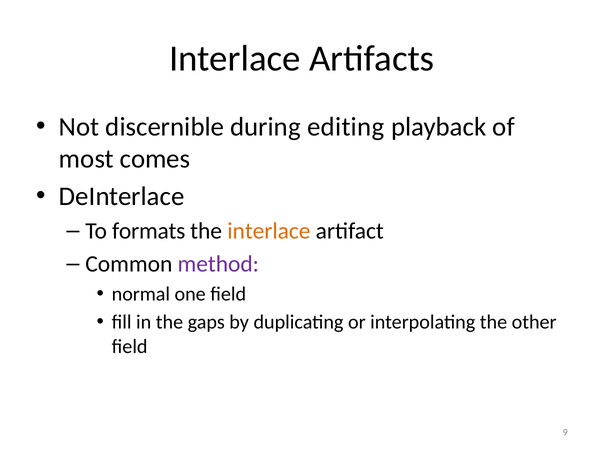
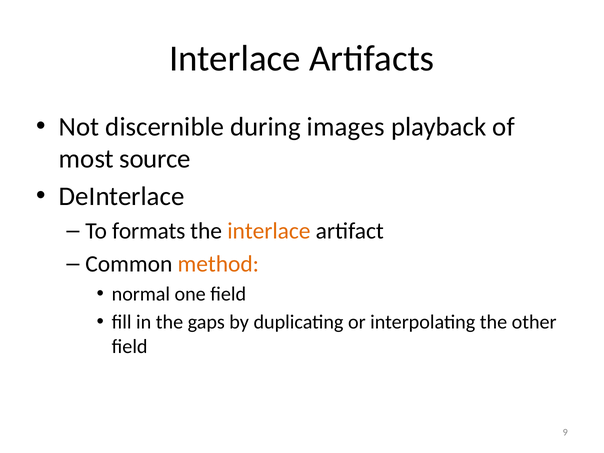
editing: editing -> images
comes: comes -> source
method colour: purple -> orange
